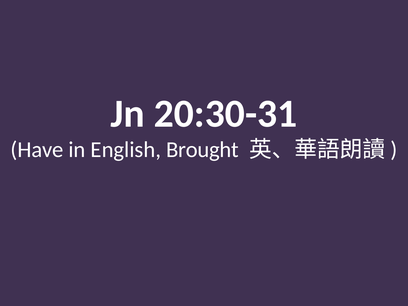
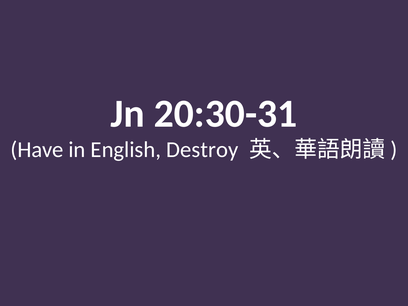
Brought: Brought -> Destroy
